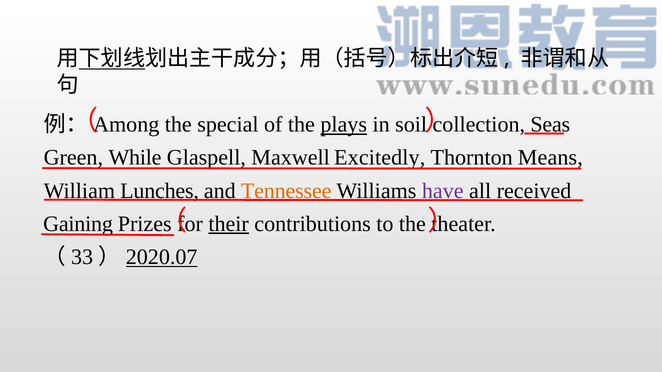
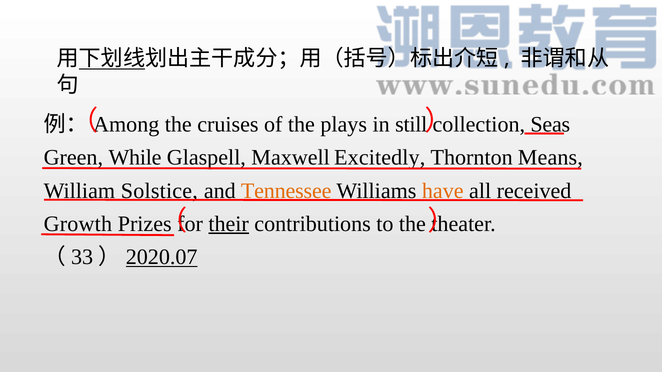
special: special -> cruises
plays underline: present -> none
soil: soil -> still
Lunches: Lunches -> Solstice
have colour: purple -> orange
Gaining: Gaining -> Growth
